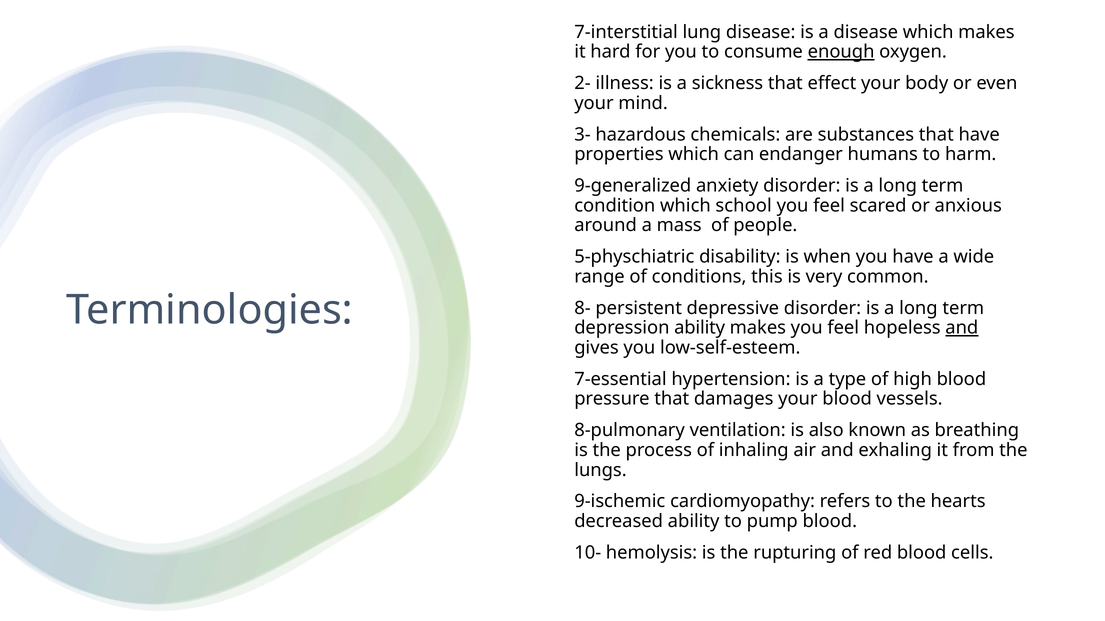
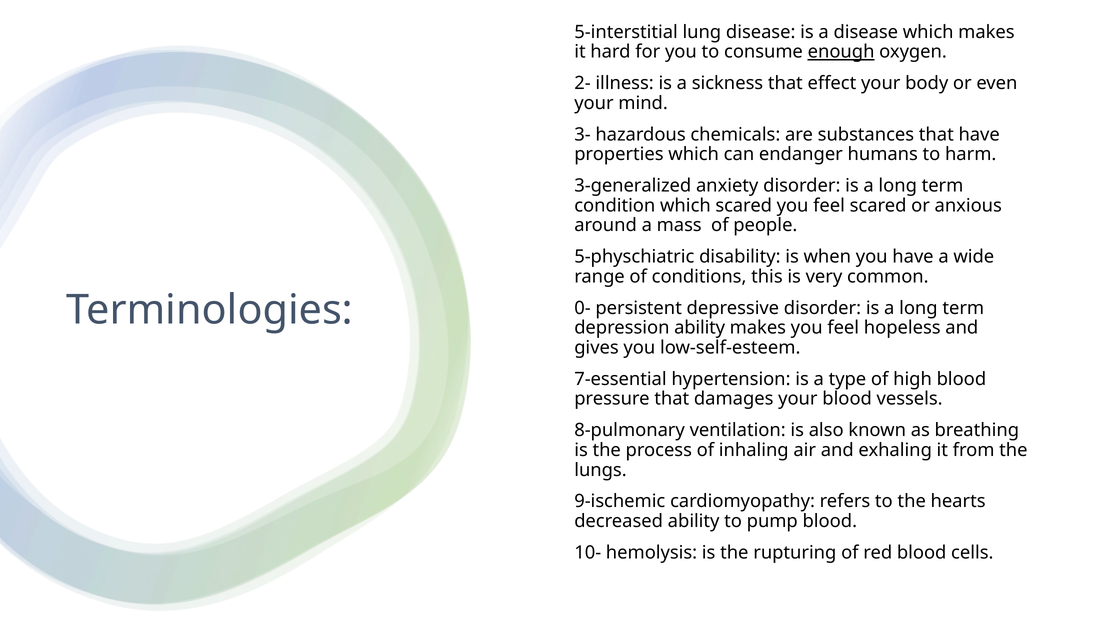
7-interstitial: 7-interstitial -> 5-interstitial
9-generalized: 9-generalized -> 3-generalized
which school: school -> scared
8-: 8- -> 0-
and at (962, 328) underline: present -> none
